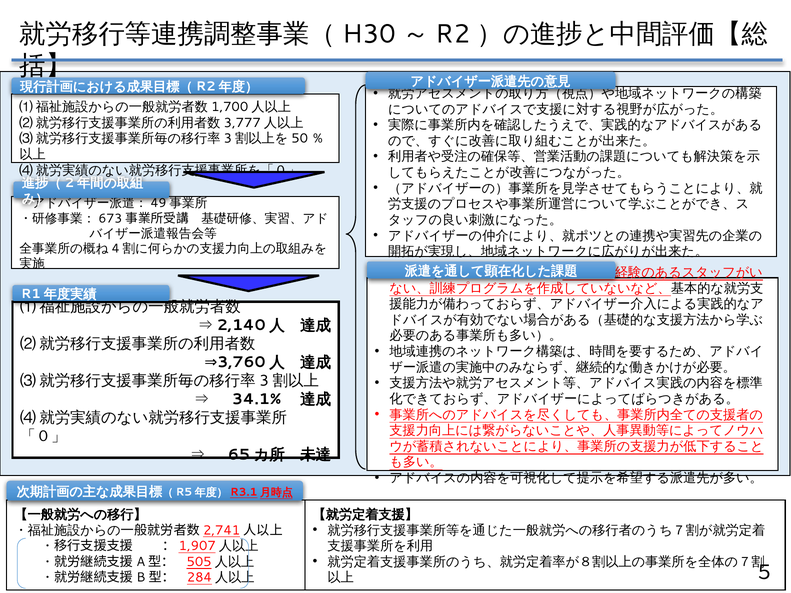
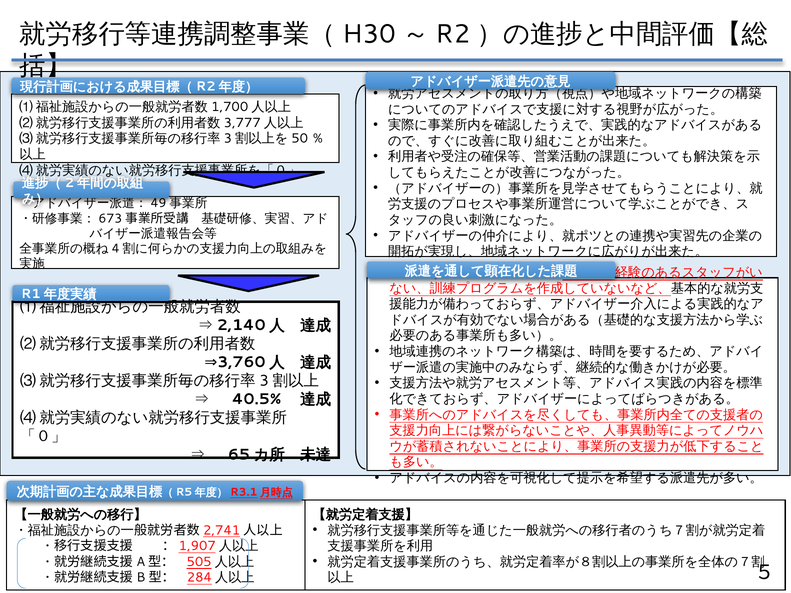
34.1%: 34.1% -> 40.5%
